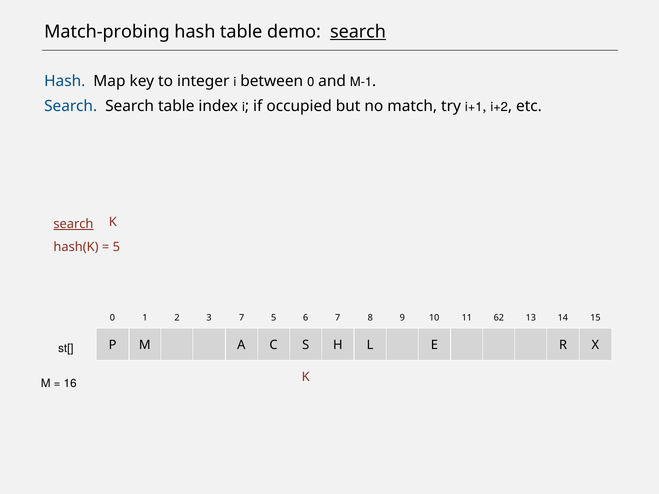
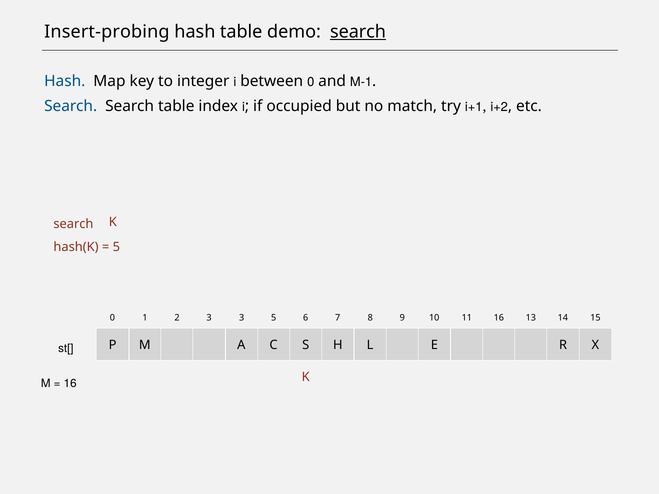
Match-probing: Match-probing -> Insert-probing
search at (73, 224) underline: present -> none
3 7: 7 -> 3
11 62: 62 -> 16
